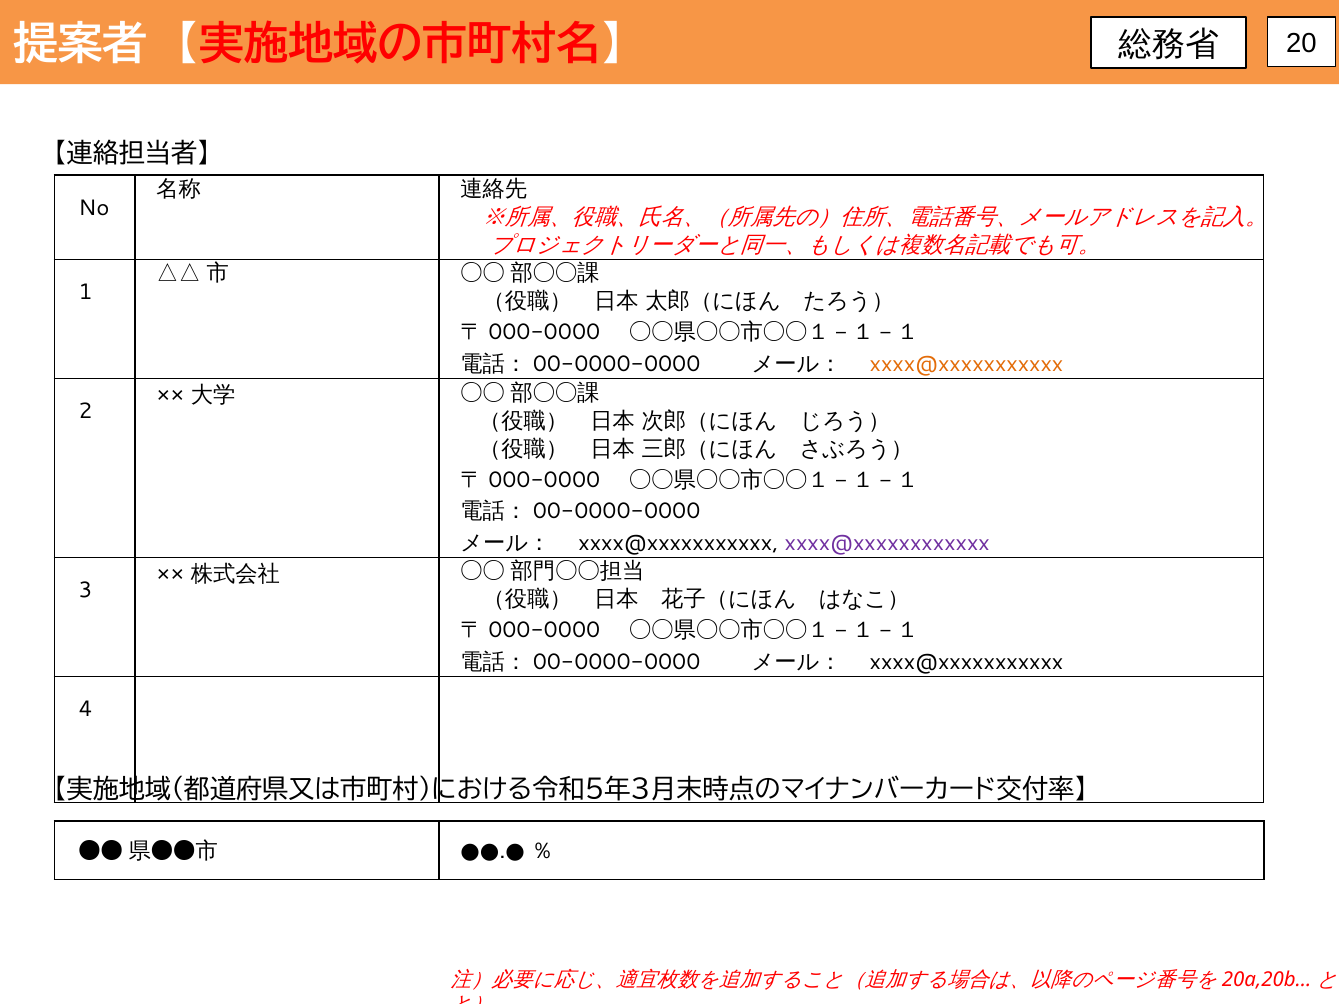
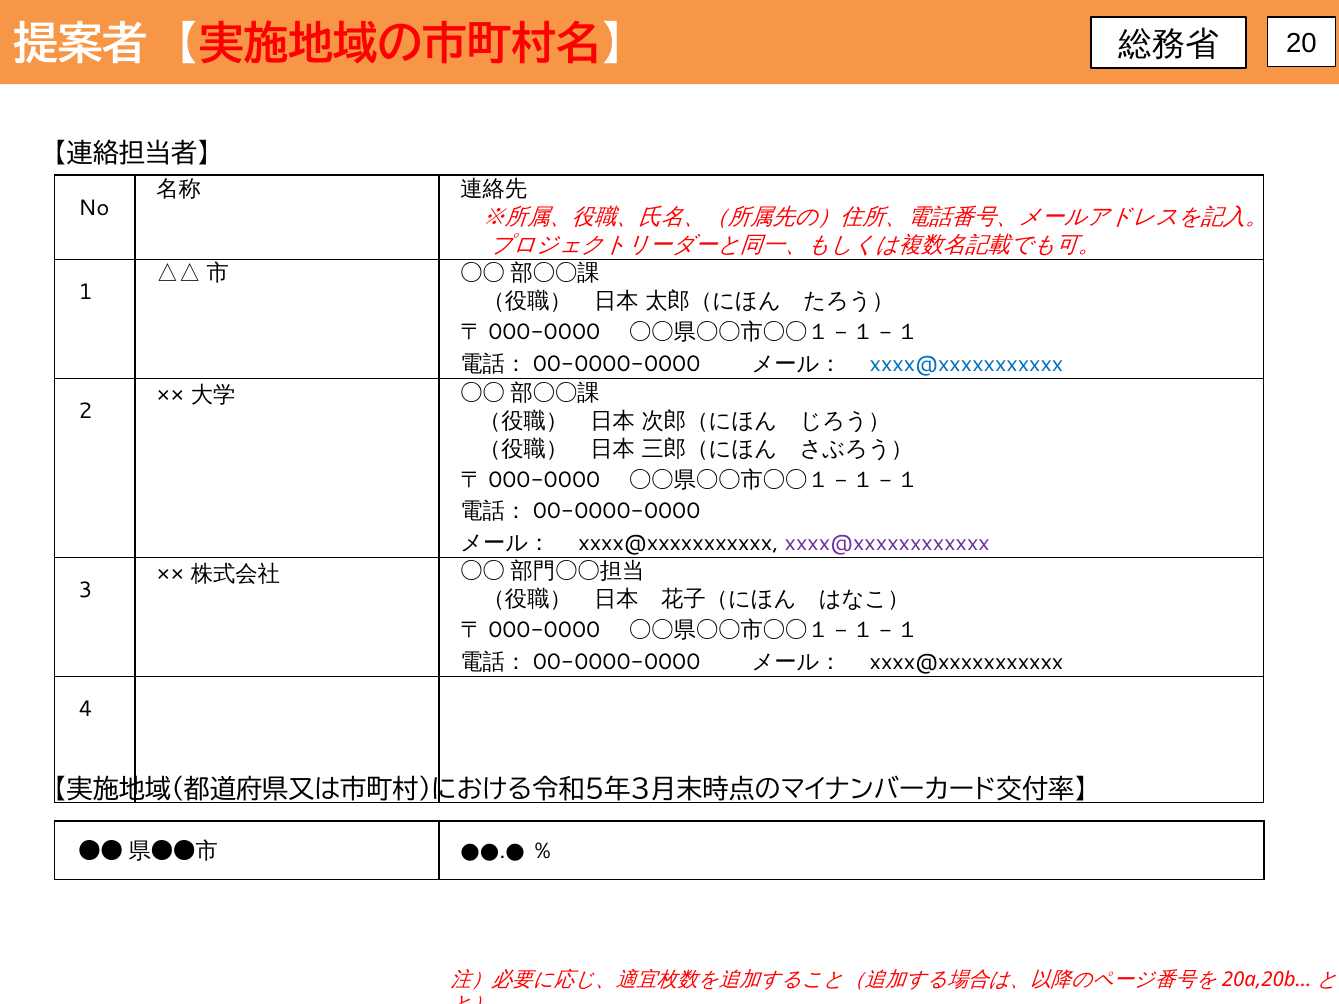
xxxx@xxxxxxxxxxx at (967, 364) colour: orange -> blue
